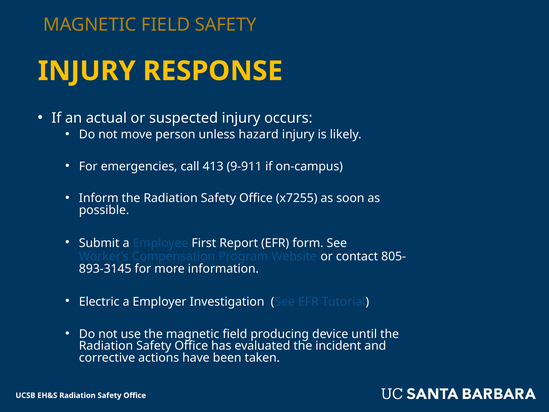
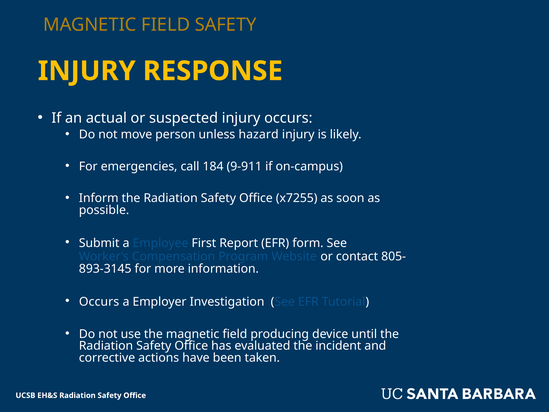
413: 413 -> 184
Electric at (99, 302): Electric -> Occurs
